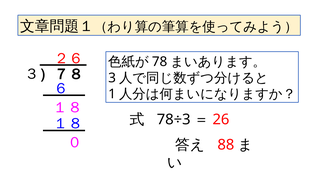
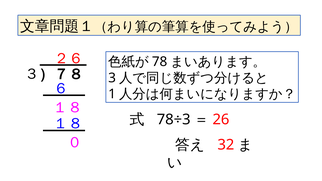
88: 88 -> 32
